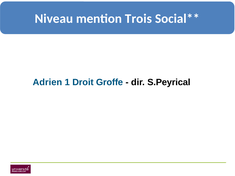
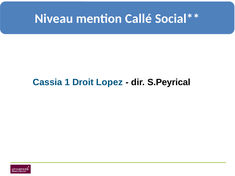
Trois: Trois -> Callé
Adrien: Adrien -> Cassia
Groffe: Groffe -> Lopez
